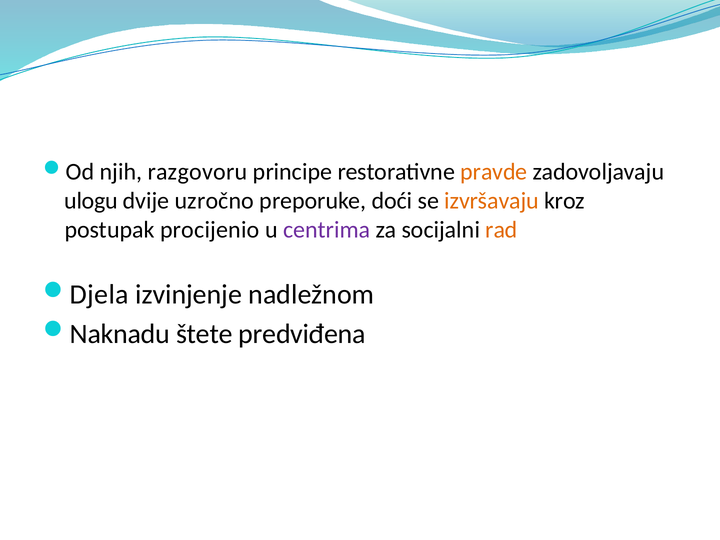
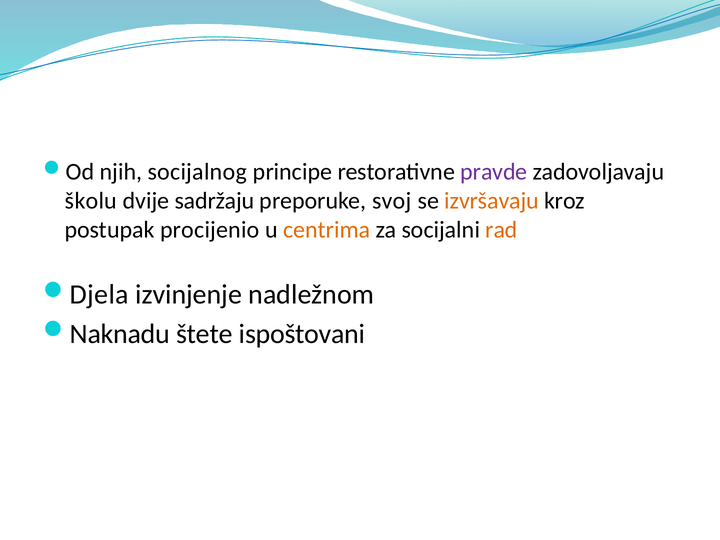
razgovoru: razgovoru -> socijalnog
pravde colour: orange -> purple
ulogu: ulogu -> školu
uzročno: uzročno -> sadržaju
doći: doći -> svoj
centrima colour: purple -> orange
predviđena: predviđena -> ispoštovani
